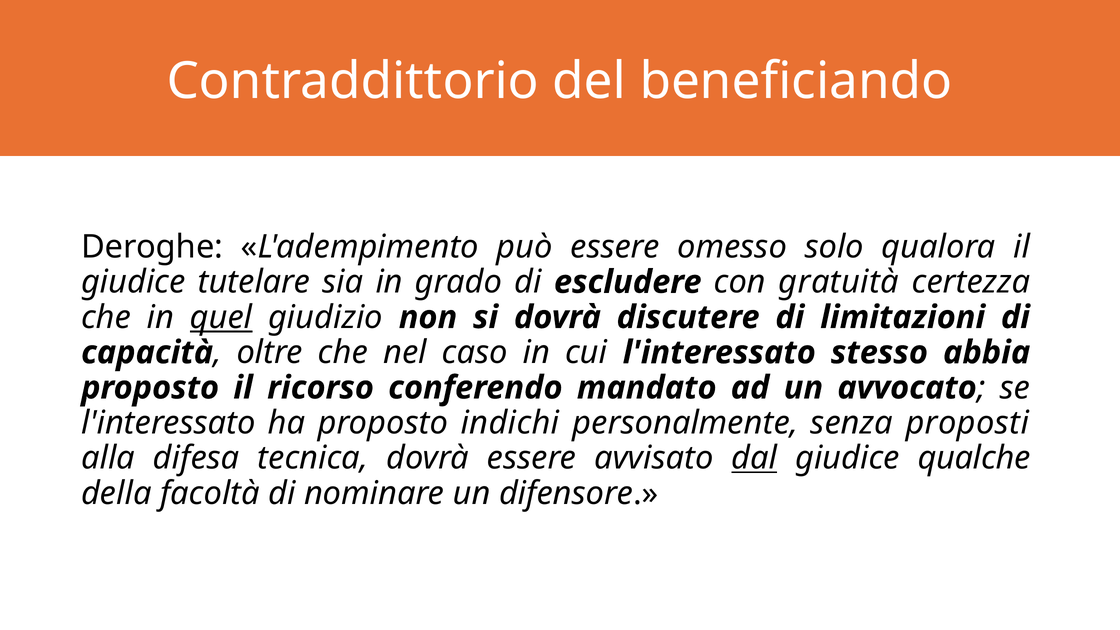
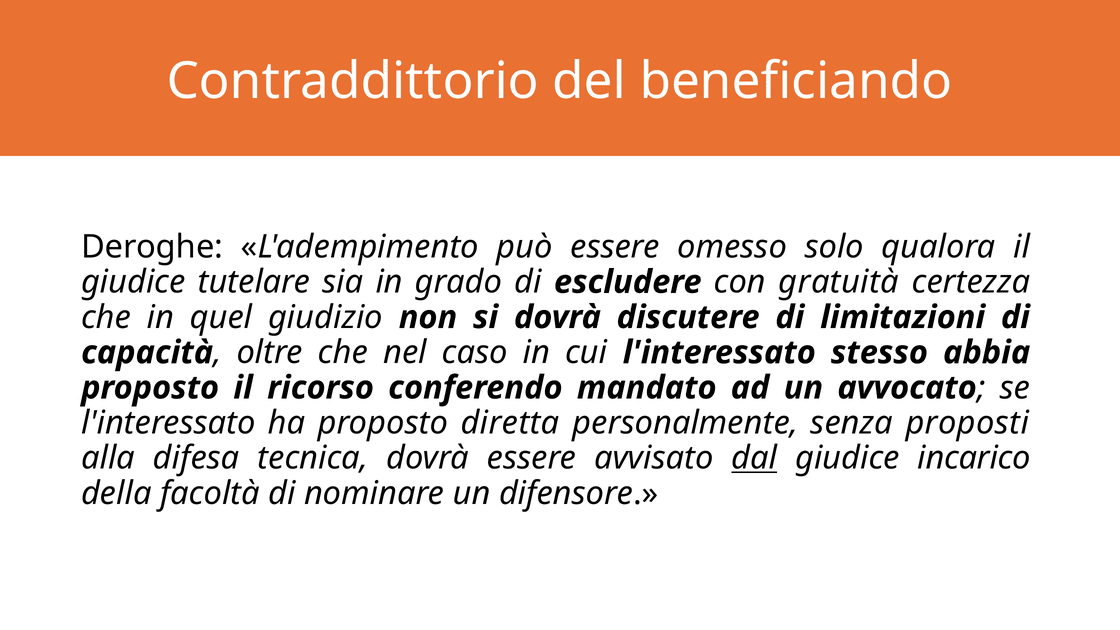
quel underline: present -> none
indichi: indichi -> diretta
qualche: qualche -> incarico
